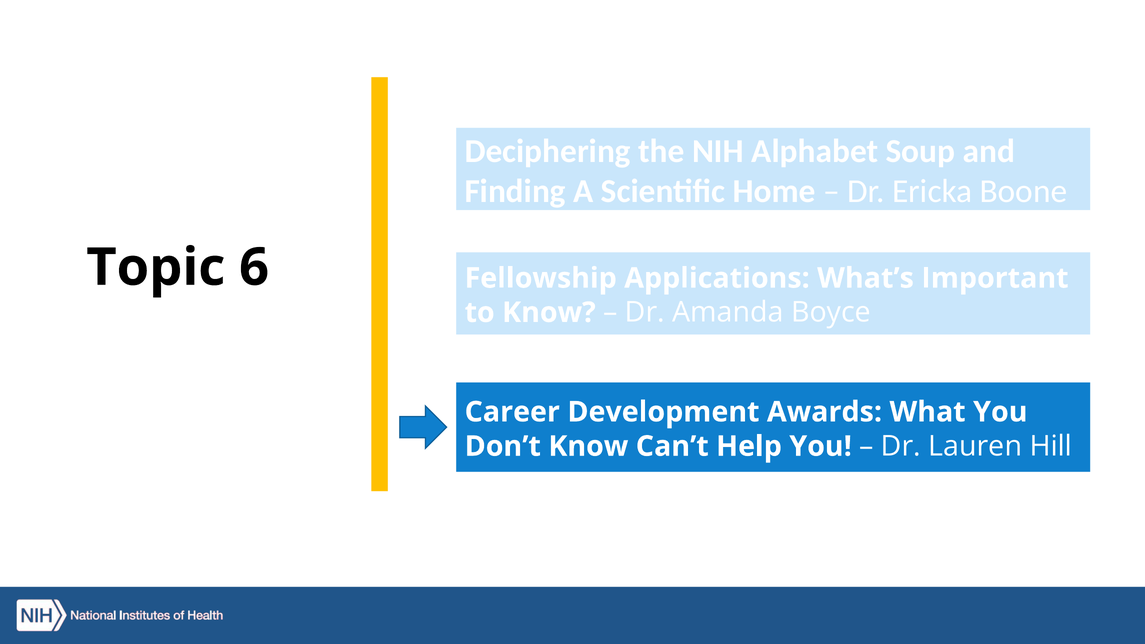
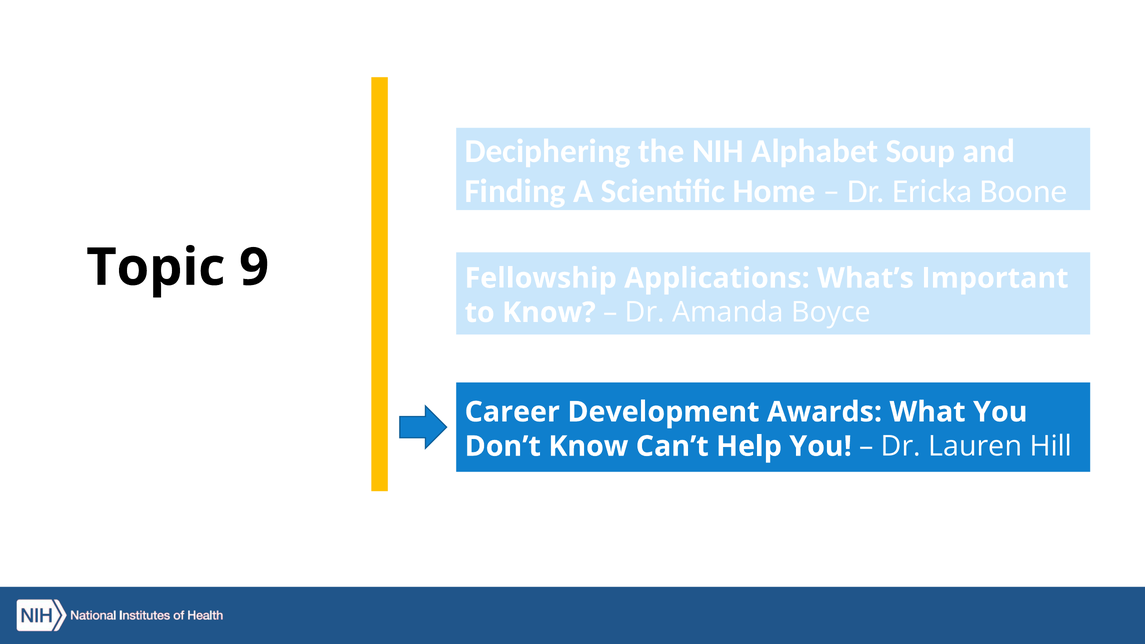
6: 6 -> 9
